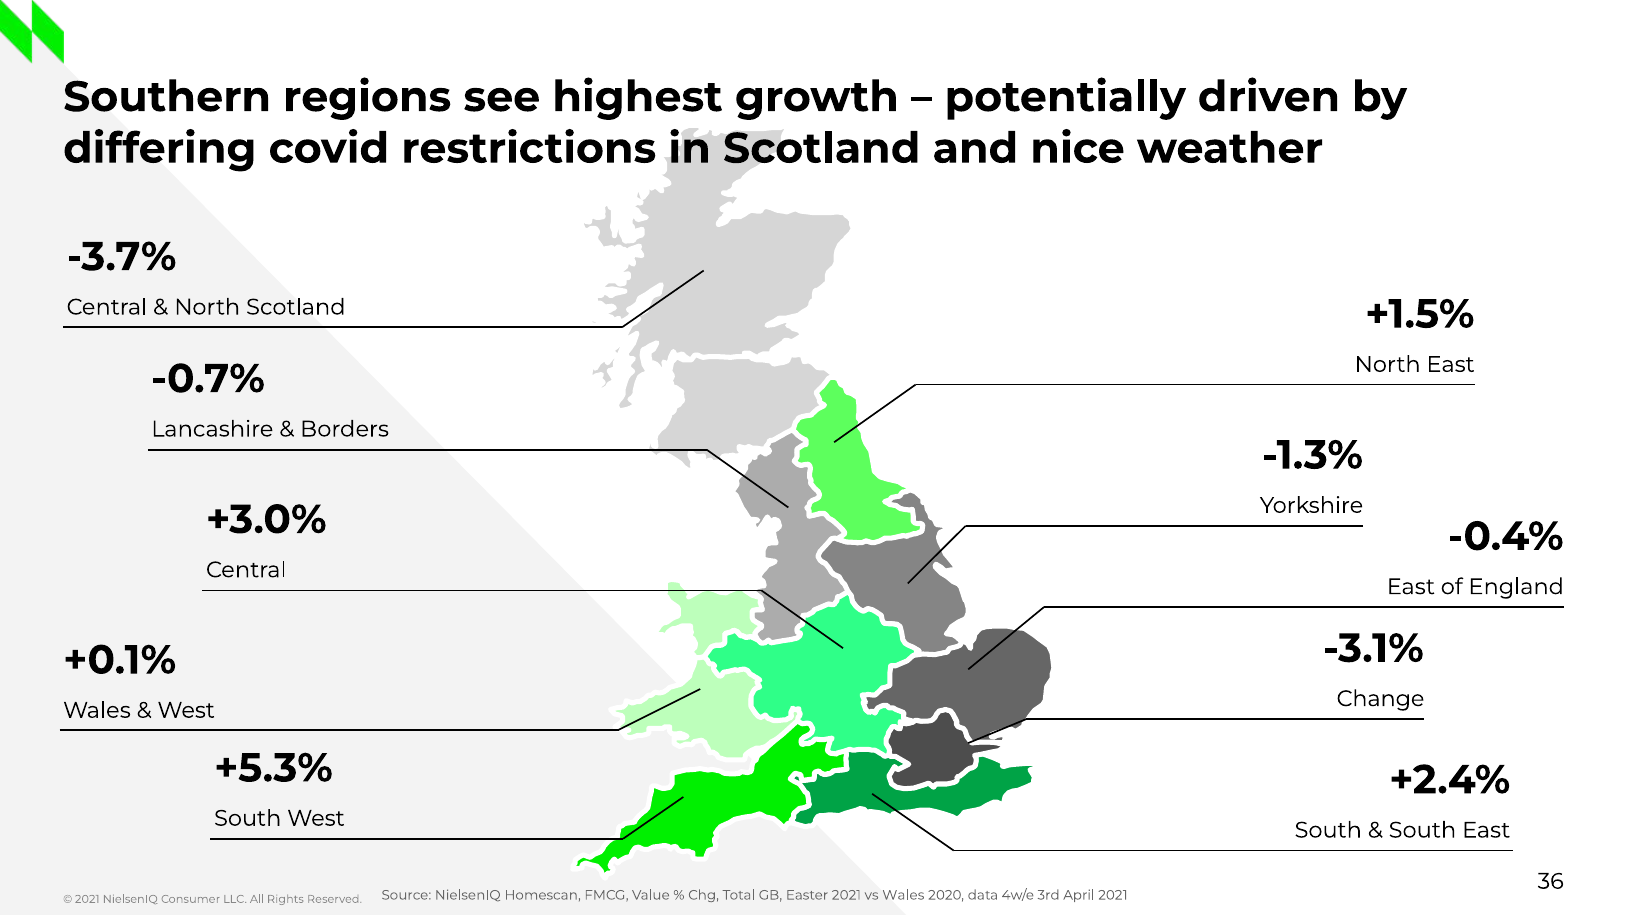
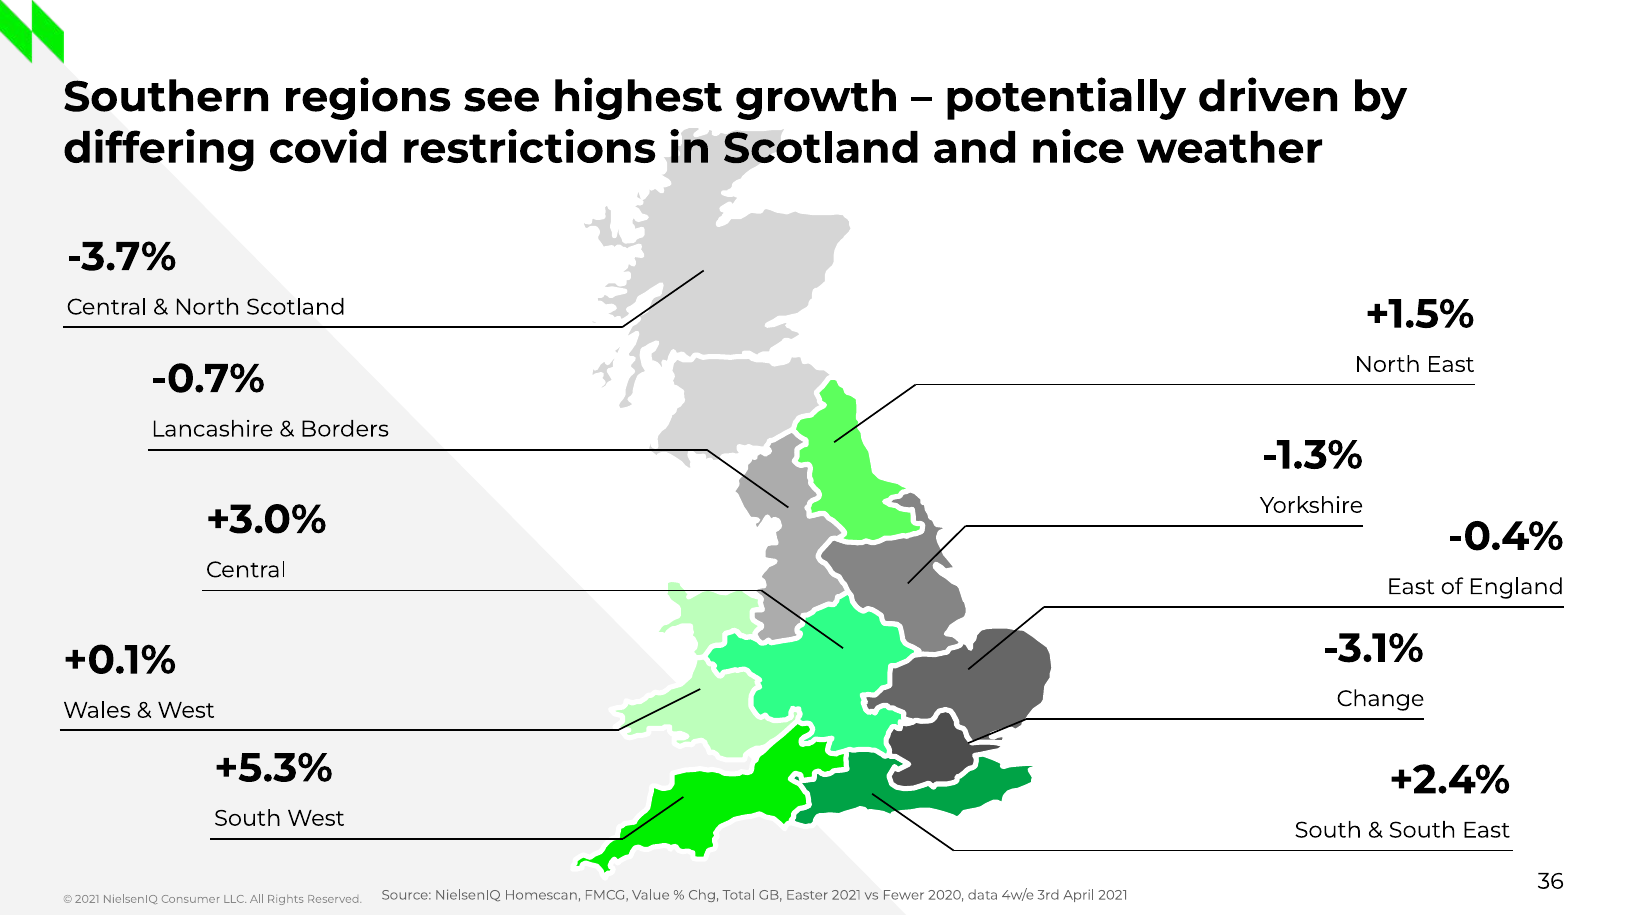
vs Wales: Wales -> Fewer
